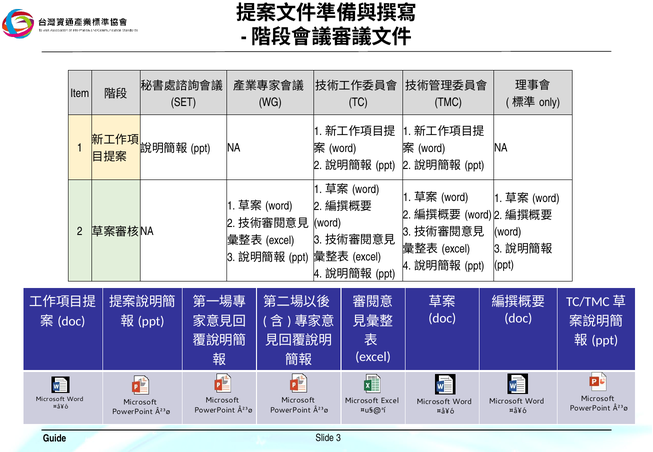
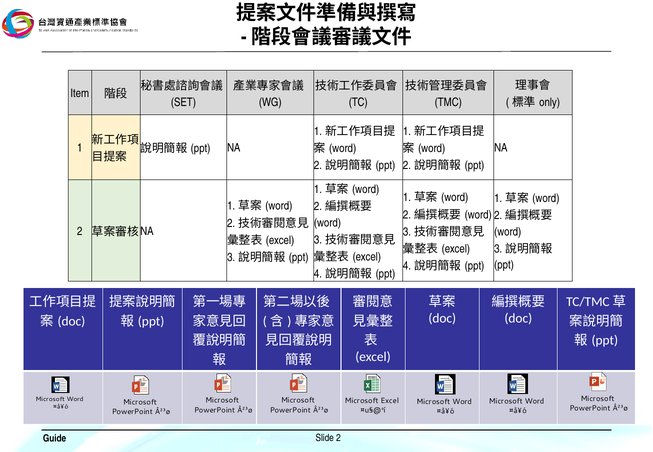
Slide 3: 3 -> 2
